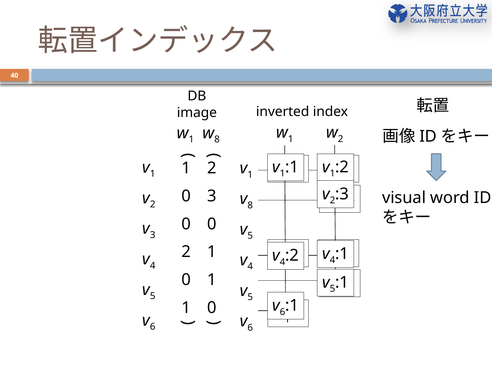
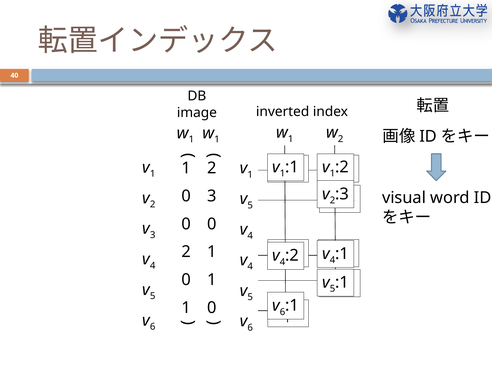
8 at (217, 139): 8 -> 1
8 at (250, 205): 8 -> 5
5 at (250, 236): 5 -> 4
